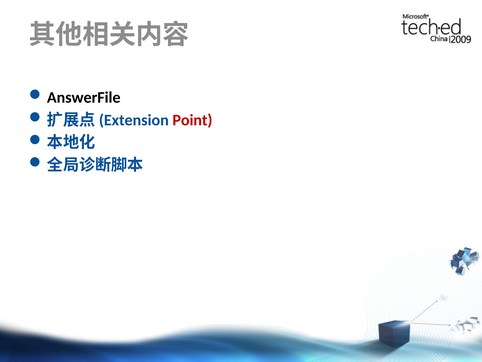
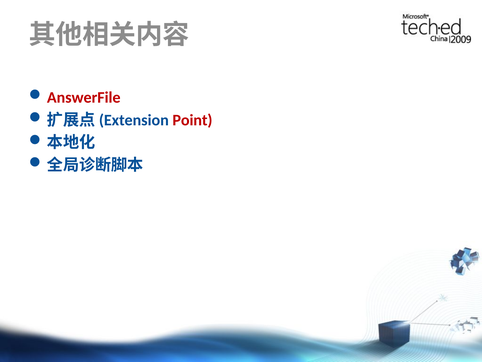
AnswerFile colour: black -> red
